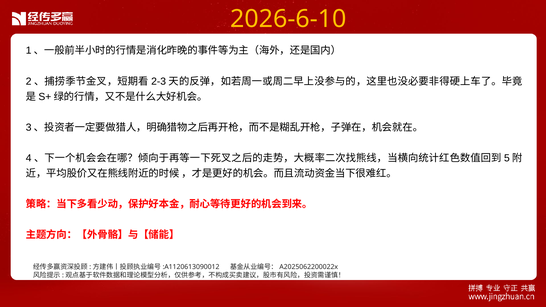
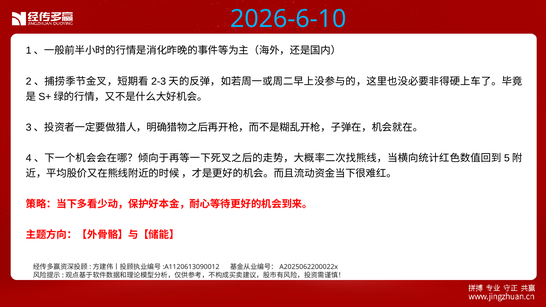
2026-6-10 colour: yellow -> light blue
